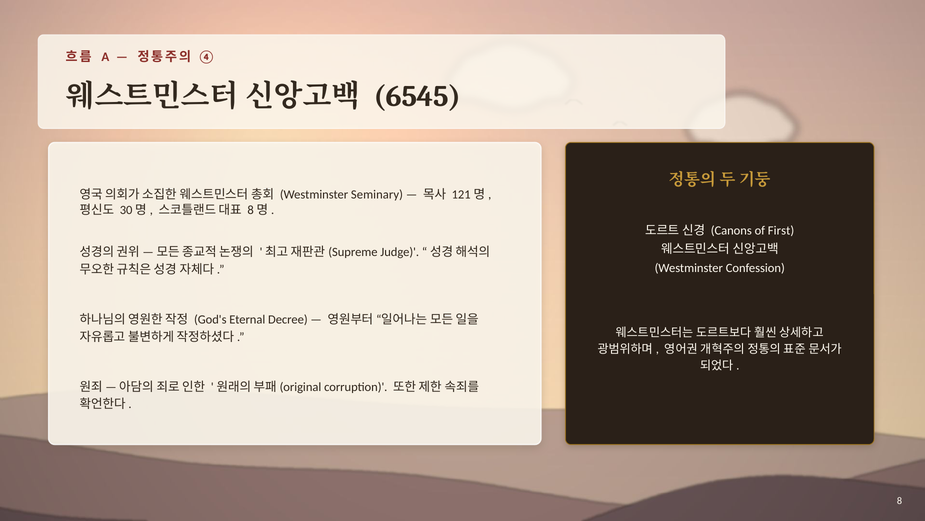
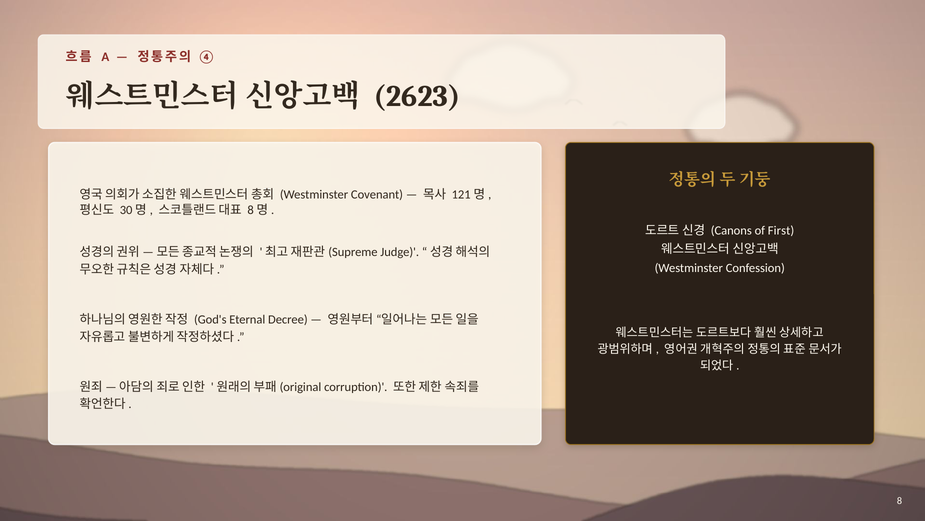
6545: 6545 -> 2623
Seminary: Seminary -> Covenant
